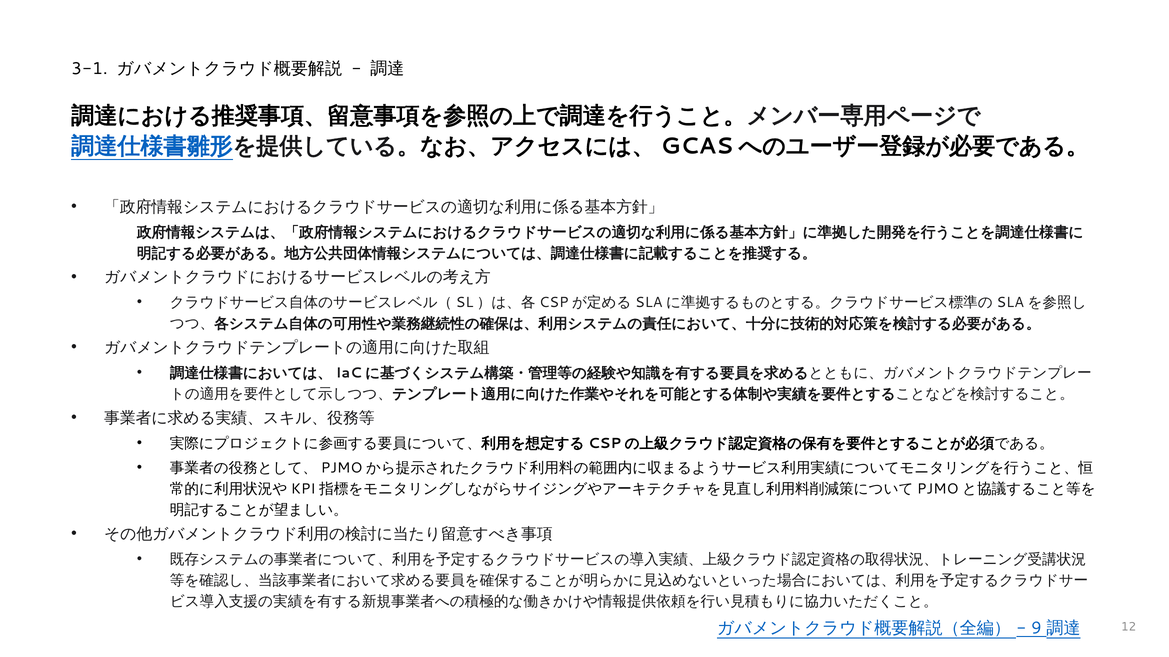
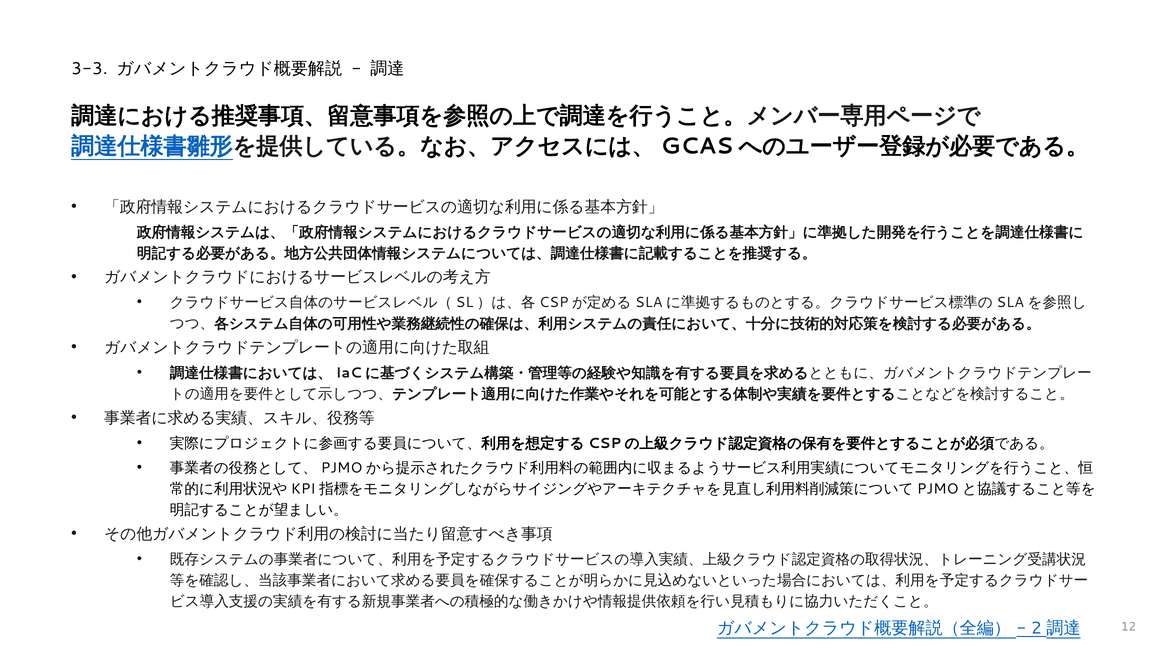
3-1: 3-1 -> 3-3
9: 9 -> 2
